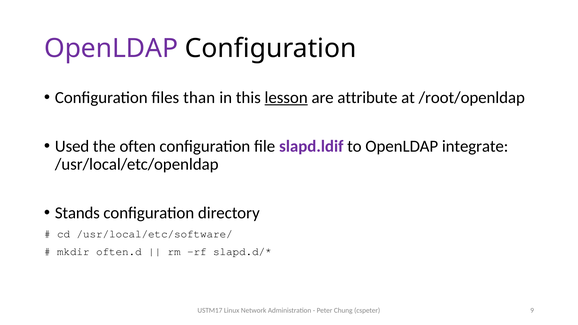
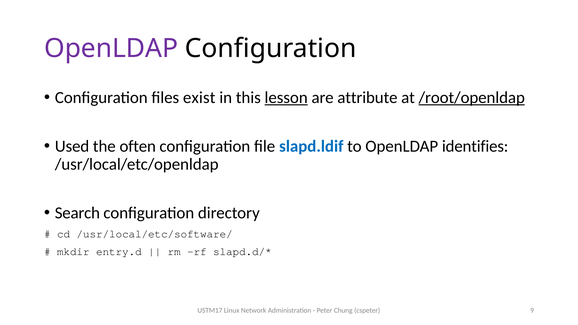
than: than -> exist
/root/openldap underline: none -> present
slapd.ldif colour: purple -> blue
integrate: integrate -> identifies
Stands: Stands -> Search
often.d: often.d -> entry.d
